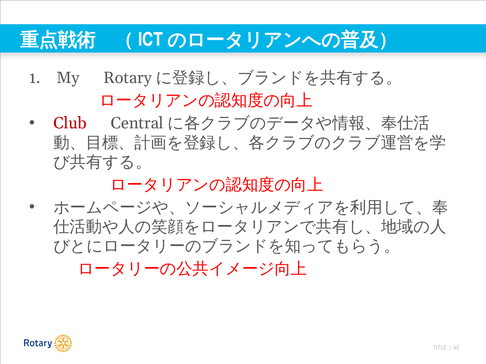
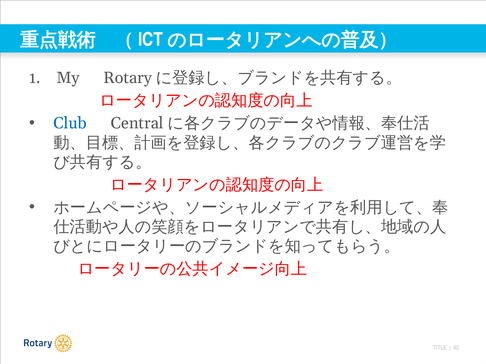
Club colour: red -> blue
